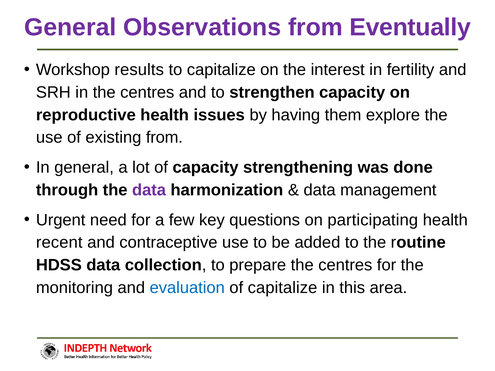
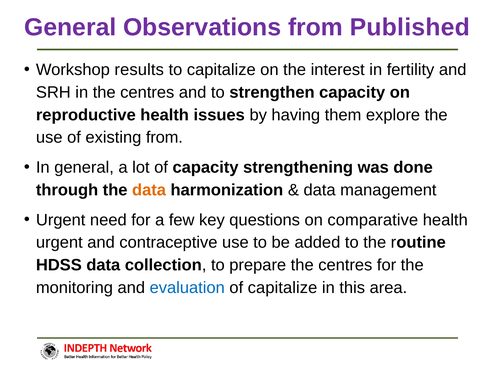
Eventually: Eventually -> Published
data at (149, 190) colour: purple -> orange
participating: participating -> comparative
recent at (59, 243): recent -> urgent
